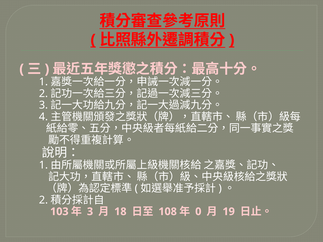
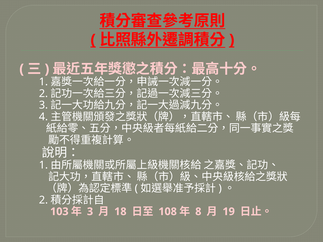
0: 0 -> 8
